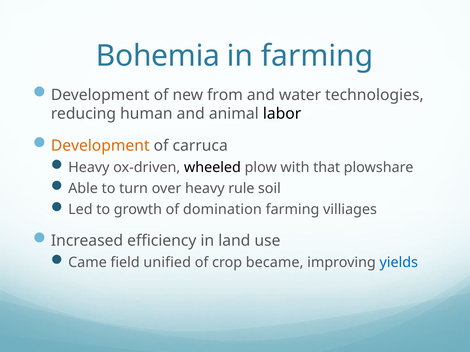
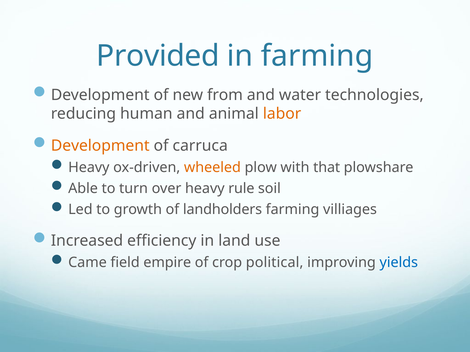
Bohemia: Bohemia -> Provided
labor colour: black -> orange
wheeled colour: black -> orange
domination: domination -> landholders
unified: unified -> empire
became: became -> political
